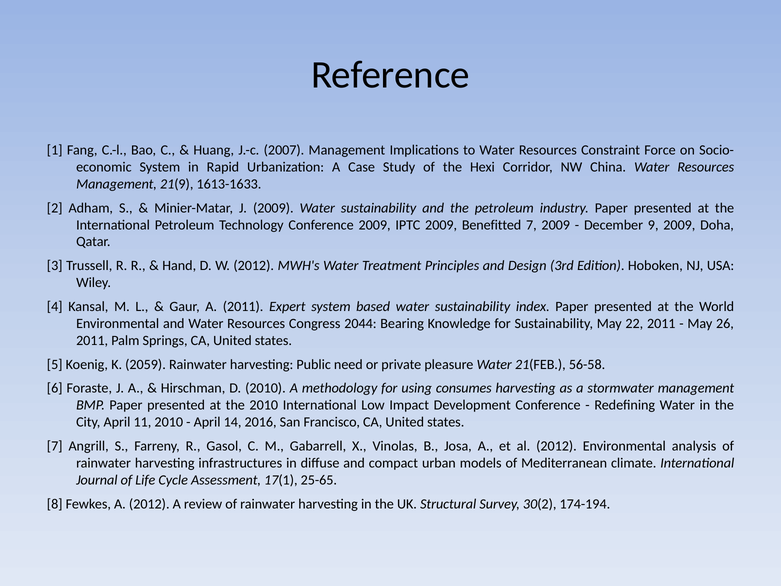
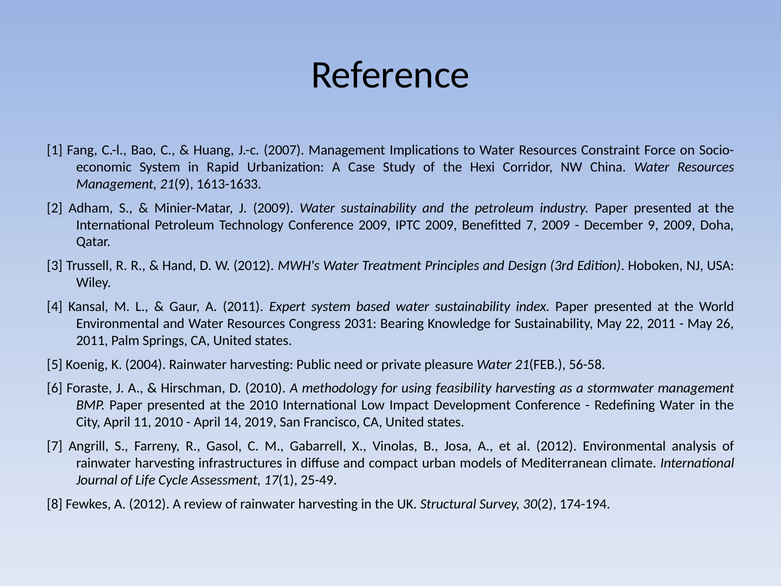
2044: 2044 -> 2031
2059: 2059 -> 2004
consumes: consumes -> feasibility
2016: 2016 -> 2019
25-65: 25-65 -> 25-49
